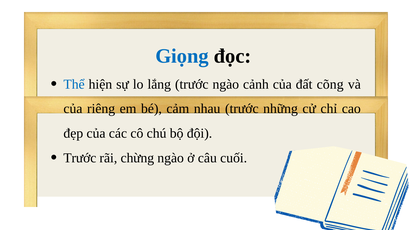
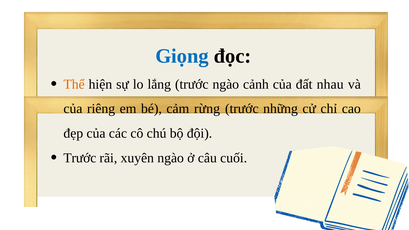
Thể colour: blue -> orange
cõng: cõng -> nhau
nhau: nhau -> rừng
chừng: chừng -> xuyên
